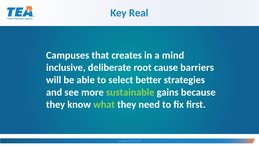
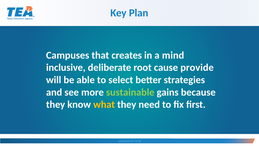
Real: Real -> Plan
barriers: barriers -> provide
what colour: light green -> yellow
